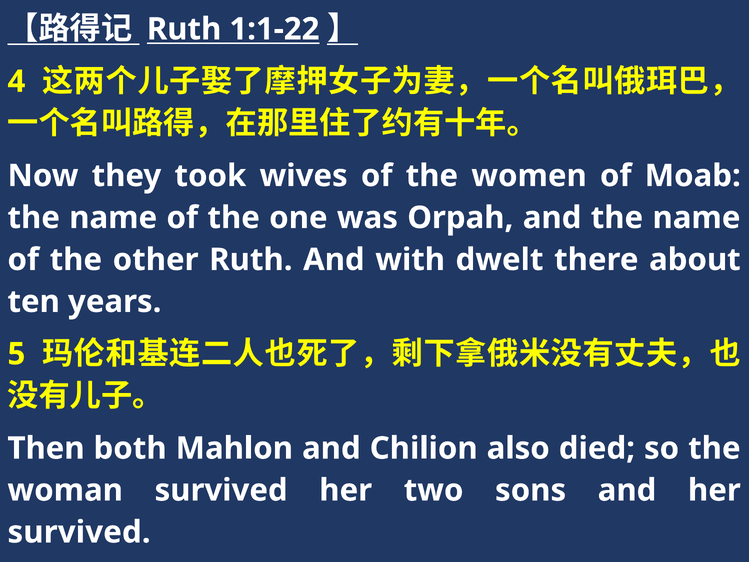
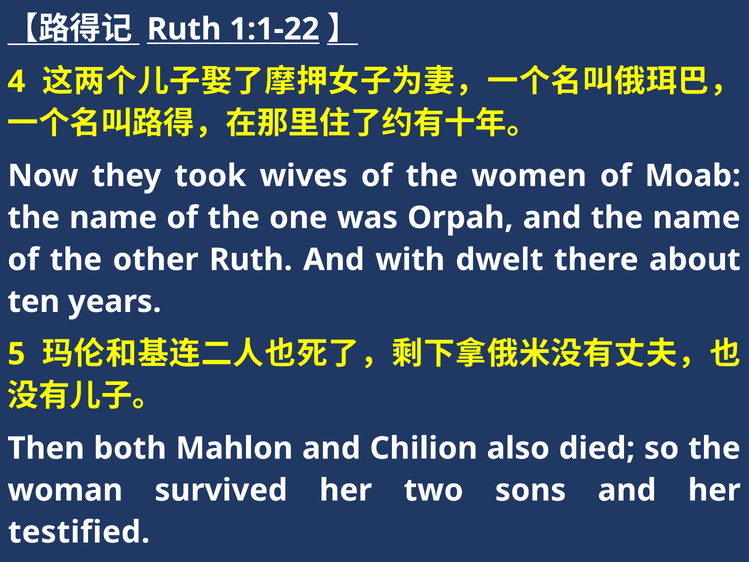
survived at (79, 532): survived -> testified
